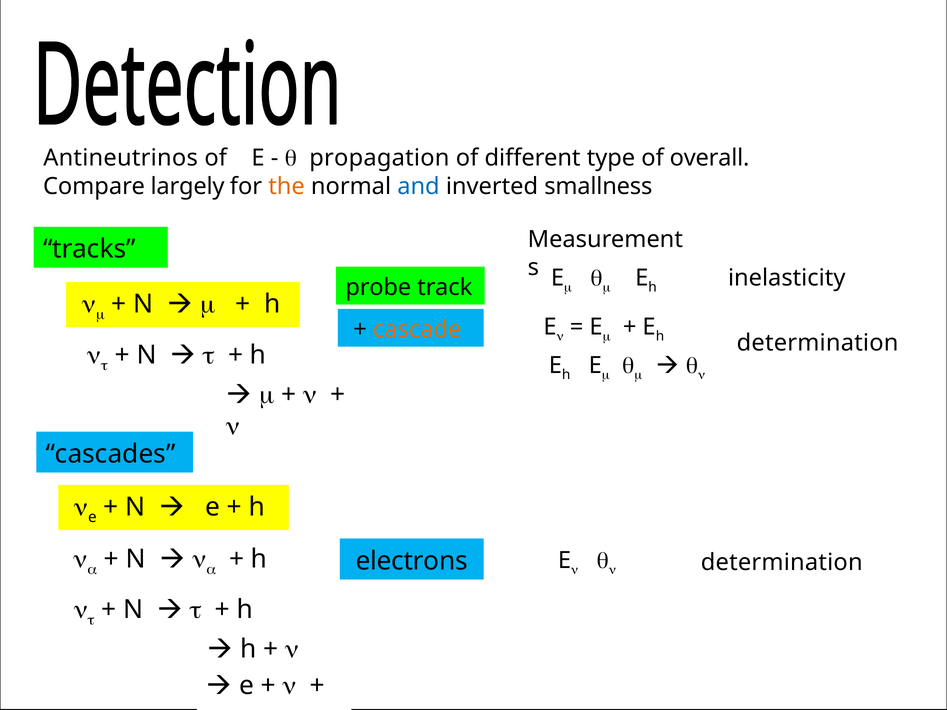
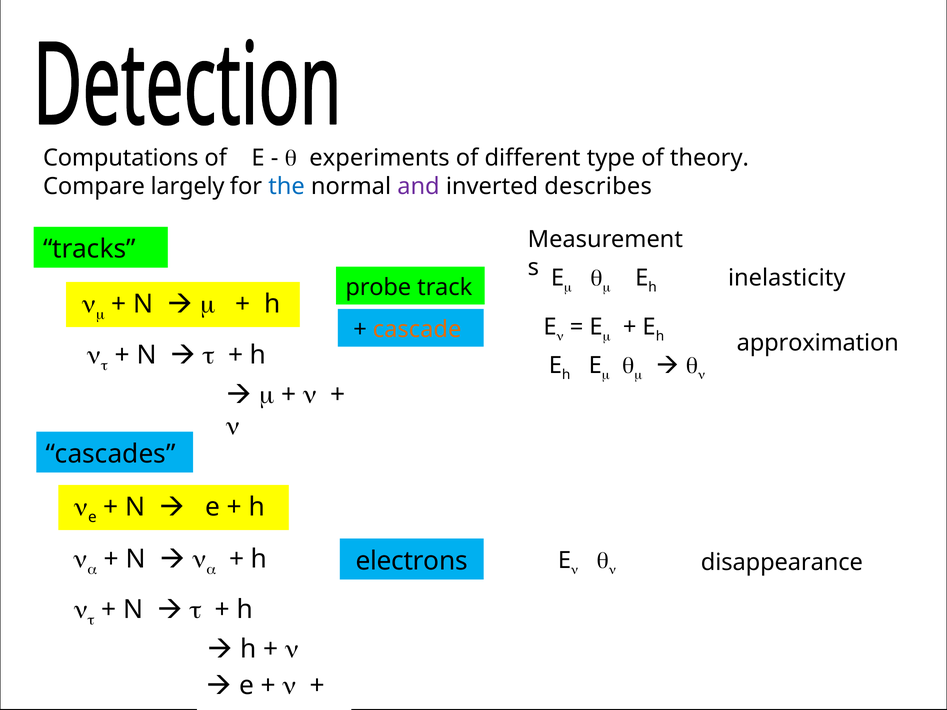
Antineutrinos: Antineutrinos -> Computations
propagation: propagation -> experiments
overall: overall -> theory
the colour: orange -> blue
and colour: blue -> purple
smallness: smallness -> describes
determination at (818, 343): determination -> approximation
determination at (782, 562): determination -> disappearance
